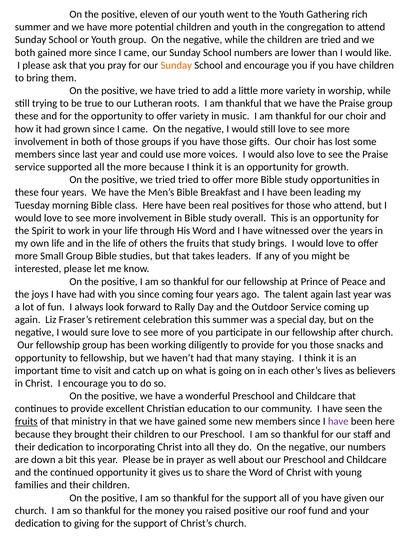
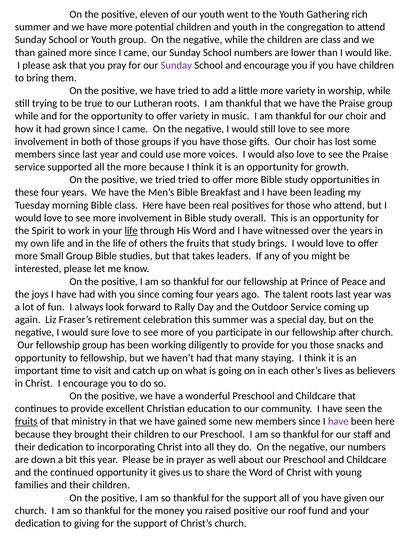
are tried: tried -> class
both at (25, 53): both -> than
Sunday at (176, 65) colour: orange -> purple
these at (27, 116): these -> while
life at (131, 231) underline: none -> present
talent again: again -> roots
